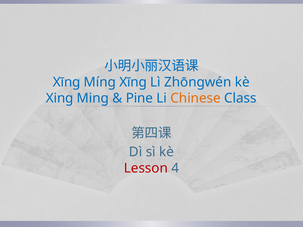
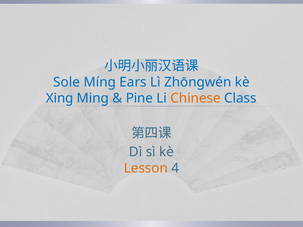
Xīng at (67, 82): Xīng -> Sole
Míng Xīng: Xīng -> Ears
Lesson colour: red -> orange
